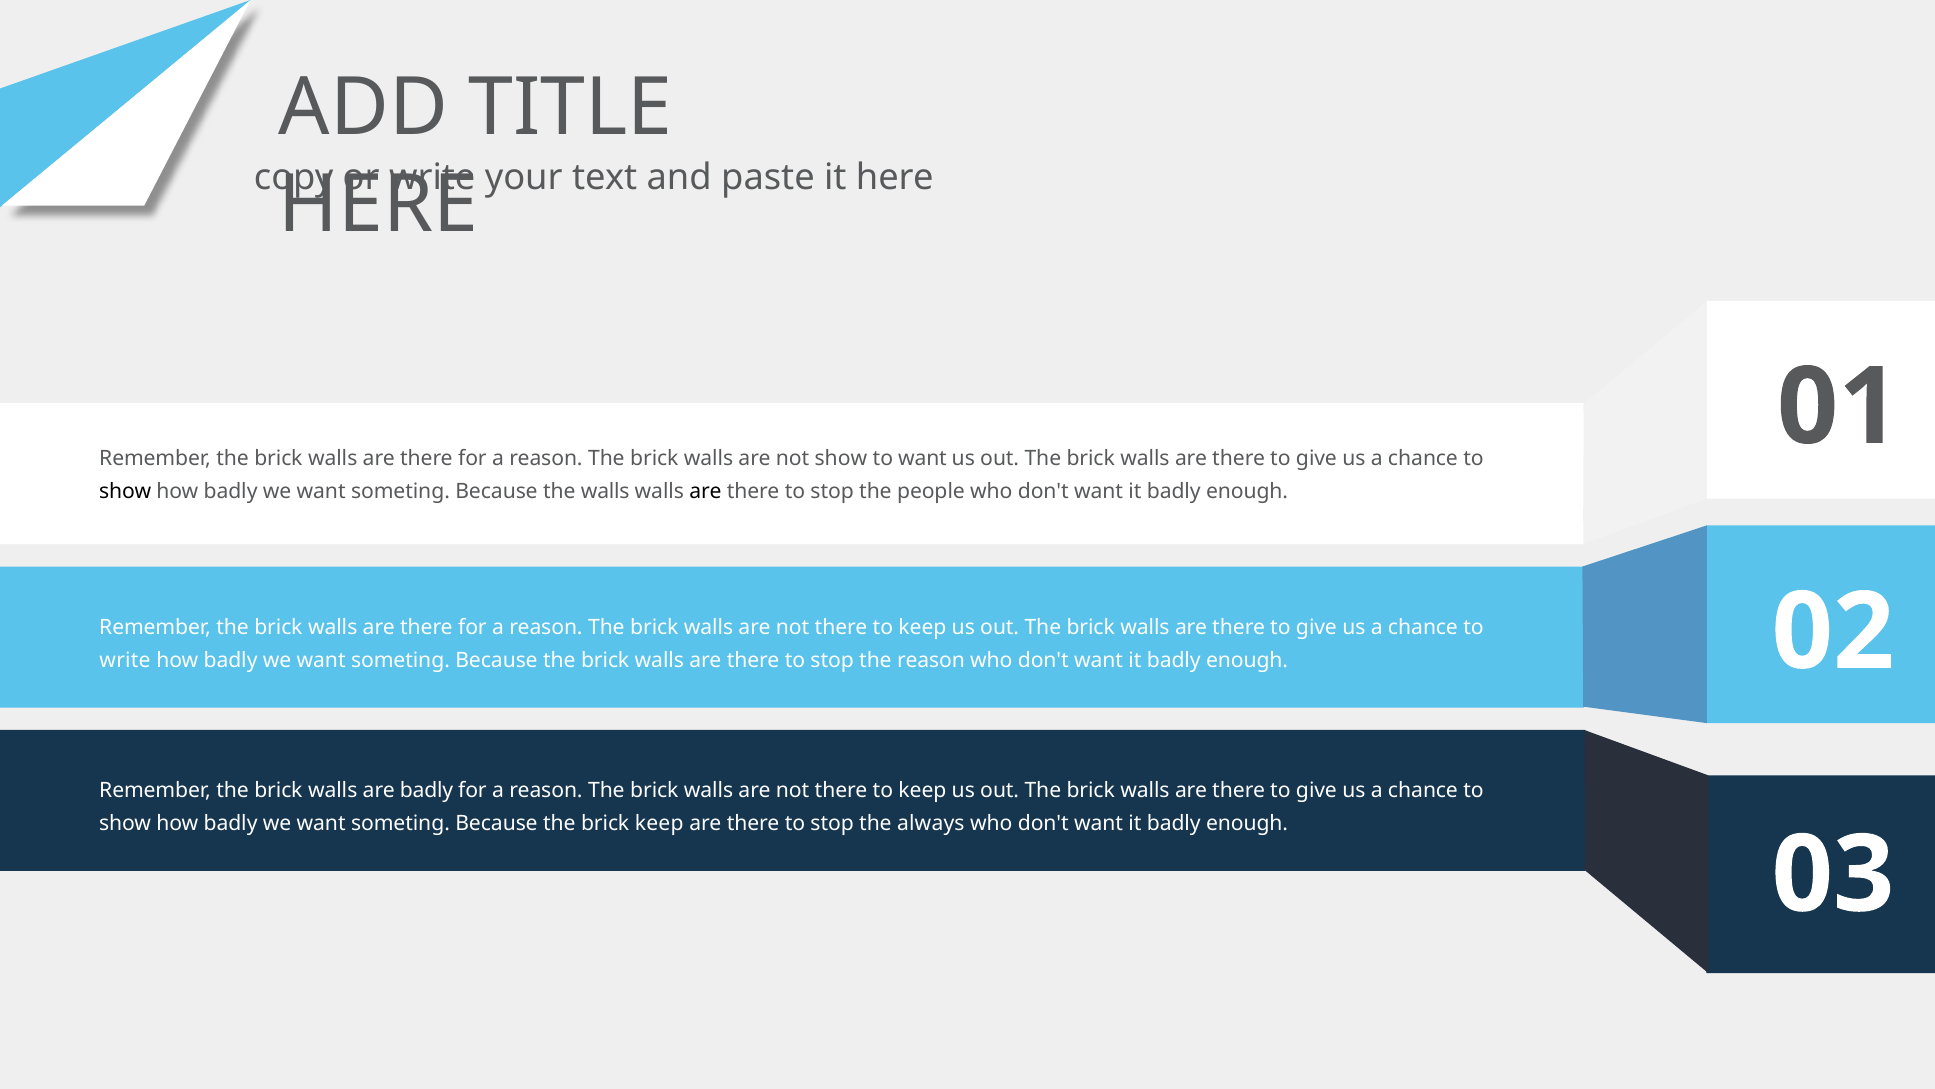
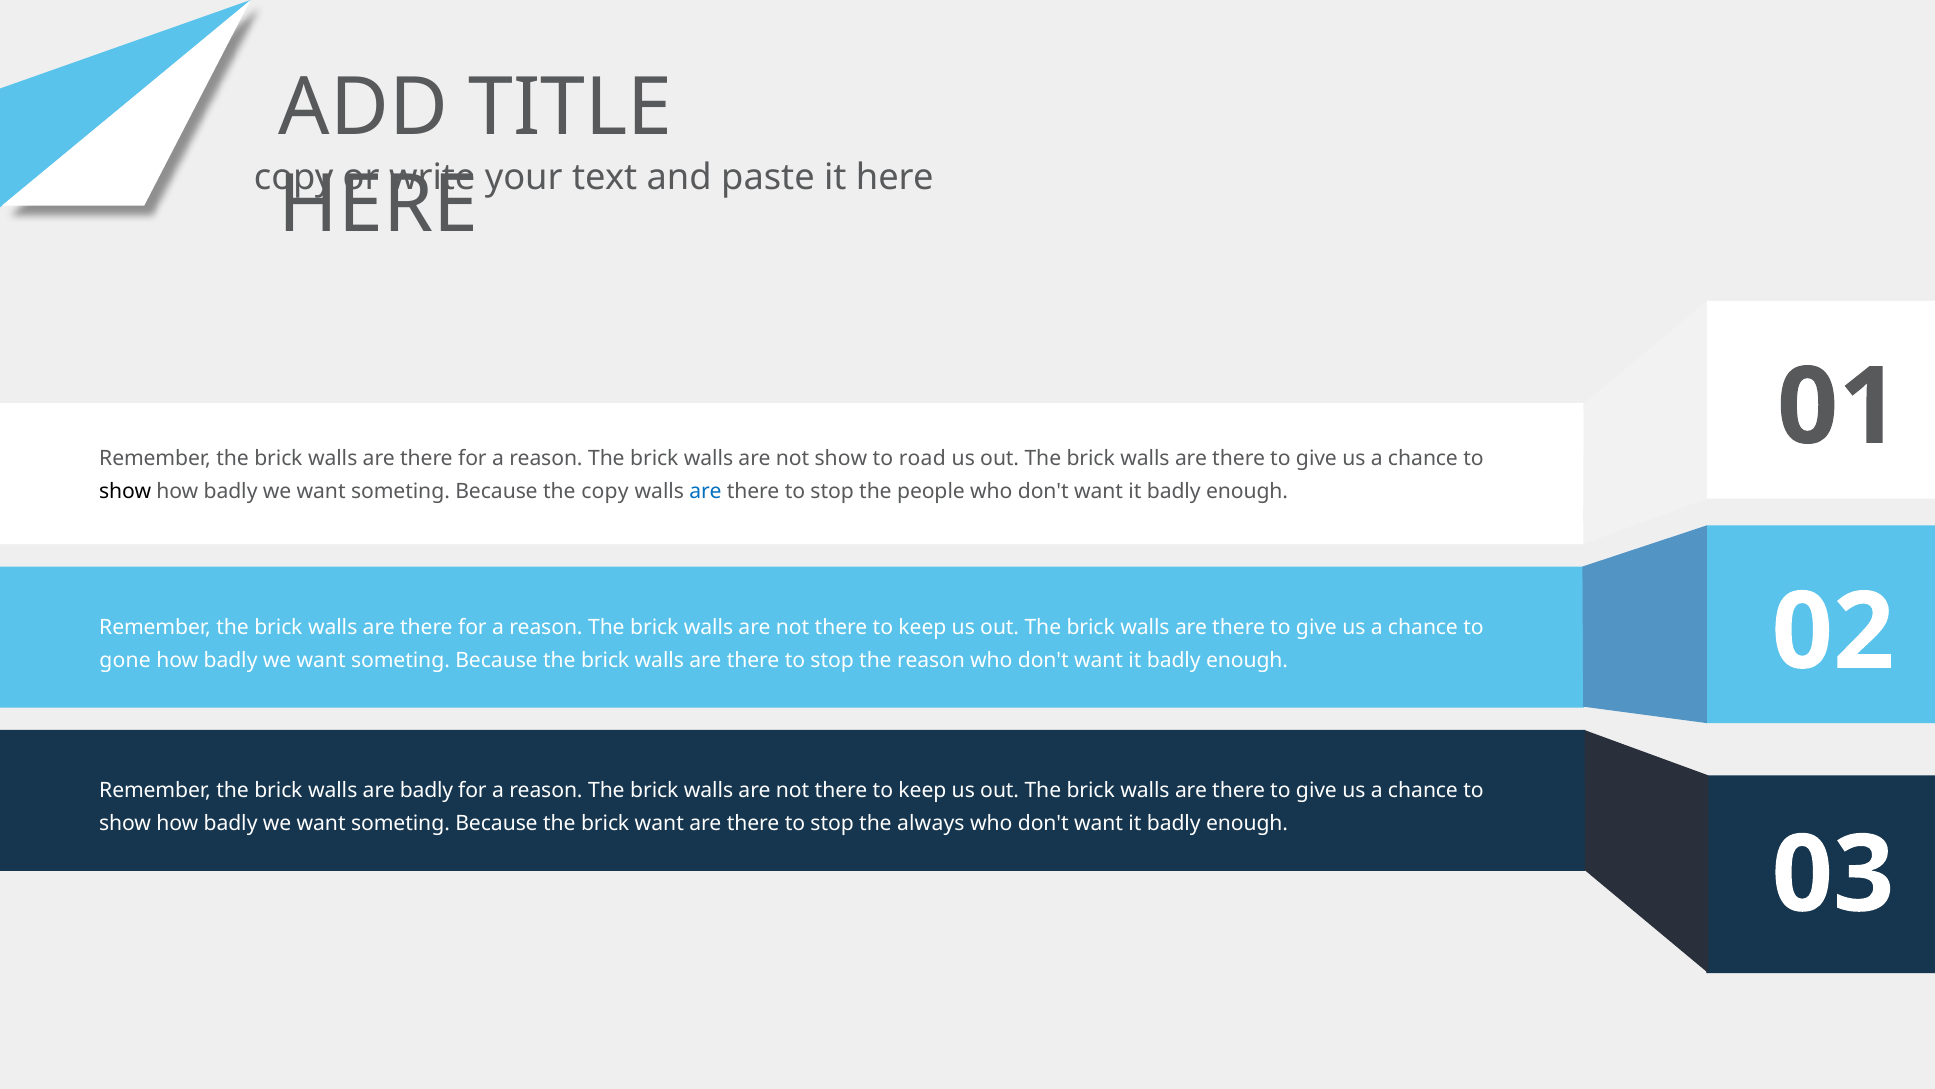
to want: want -> road
the walls: walls -> copy
are at (705, 491) colour: black -> blue
write at (125, 660): write -> gone
brick keep: keep -> want
